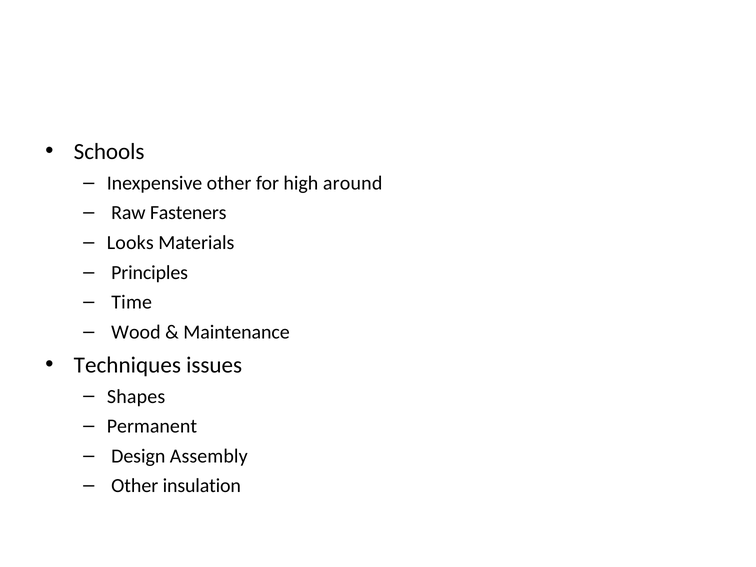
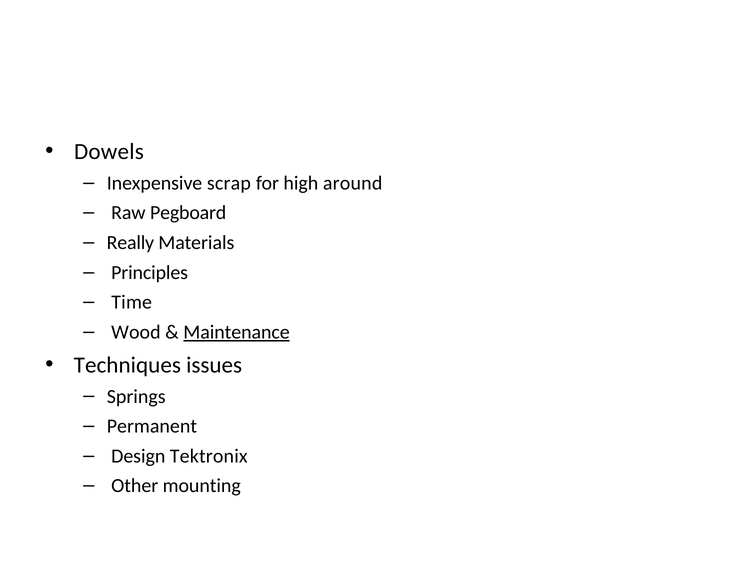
Schools: Schools -> Dowels
Inexpensive other: other -> scrap
Fasteners: Fasteners -> Pegboard
Looks: Looks -> Really
Maintenance underline: none -> present
Shapes: Shapes -> Springs
Assembly: Assembly -> Tektronix
insulation: insulation -> mounting
